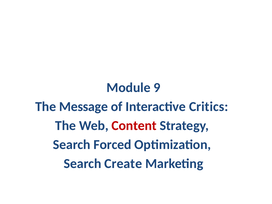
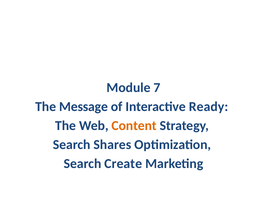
9: 9 -> 7
Critics: Critics -> Ready
Content colour: red -> orange
Forced: Forced -> Shares
